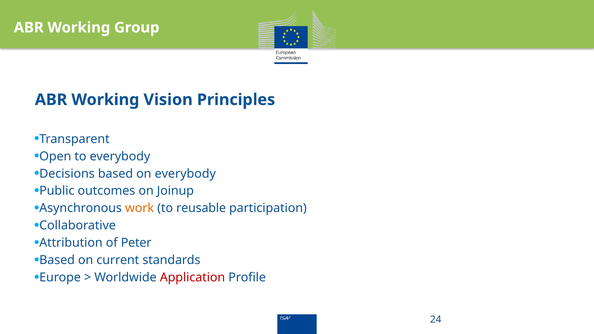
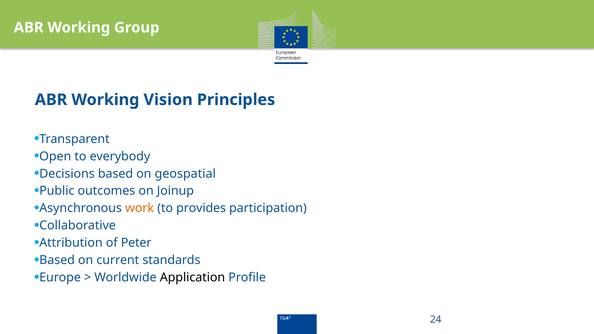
on everybody: everybody -> geospatial
reusable: reusable -> provides
Application colour: red -> black
